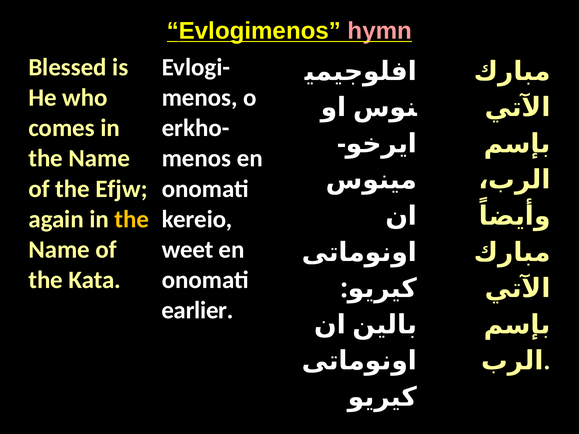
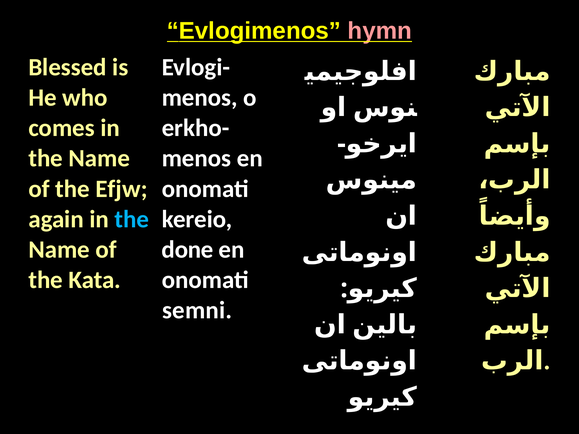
the at (132, 219) colour: yellow -> light blue
weet: weet -> done
earlier: earlier -> semni
